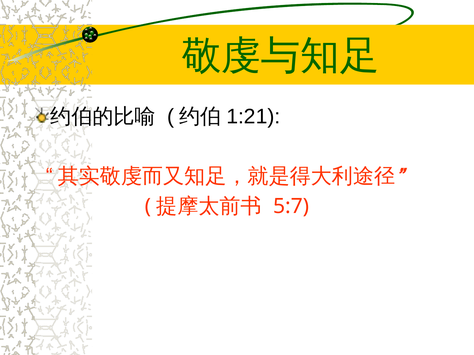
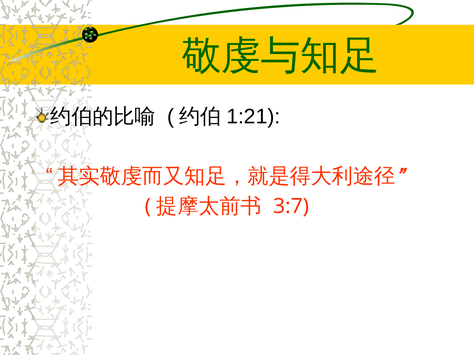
5:7: 5:7 -> 3:7
